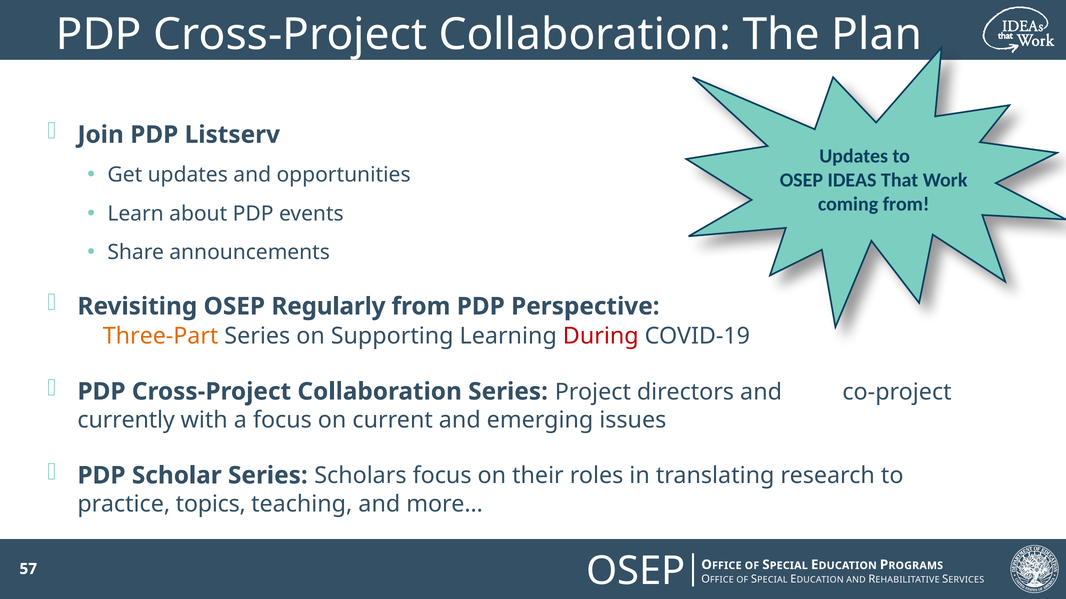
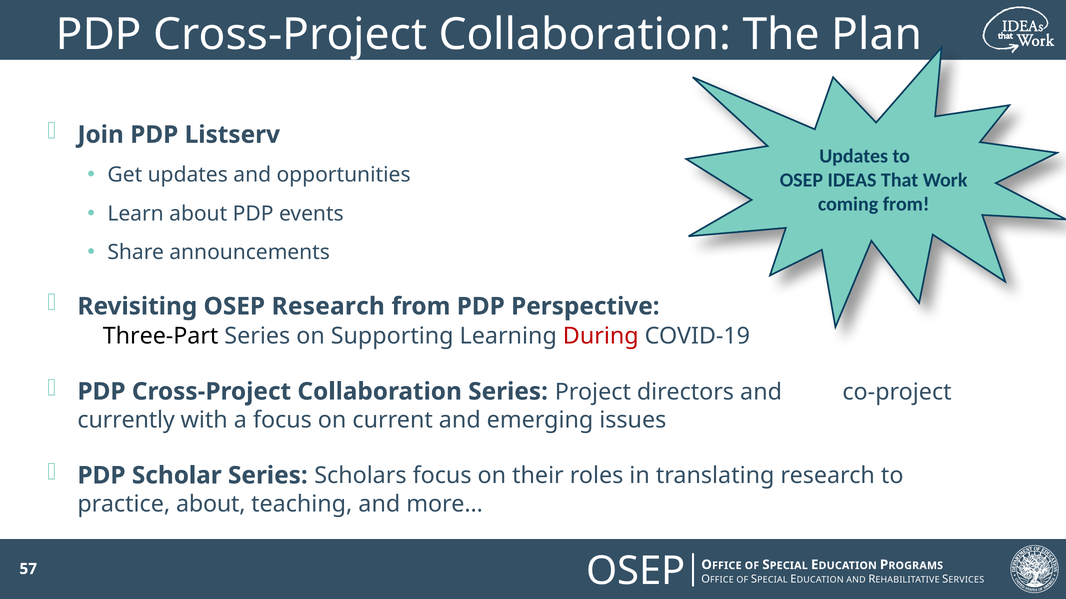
OSEP Regularly: Regularly -> Research
Three-Part colour: orange -> black
practice topics: topics -> about
